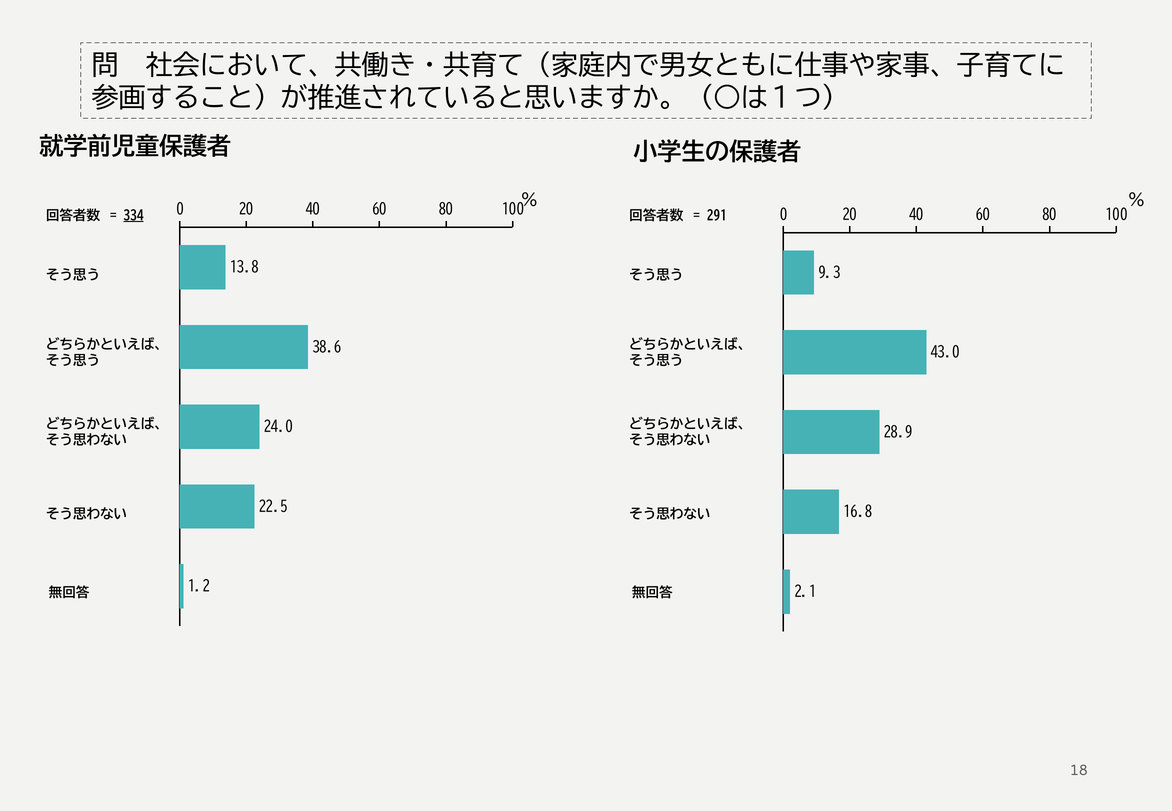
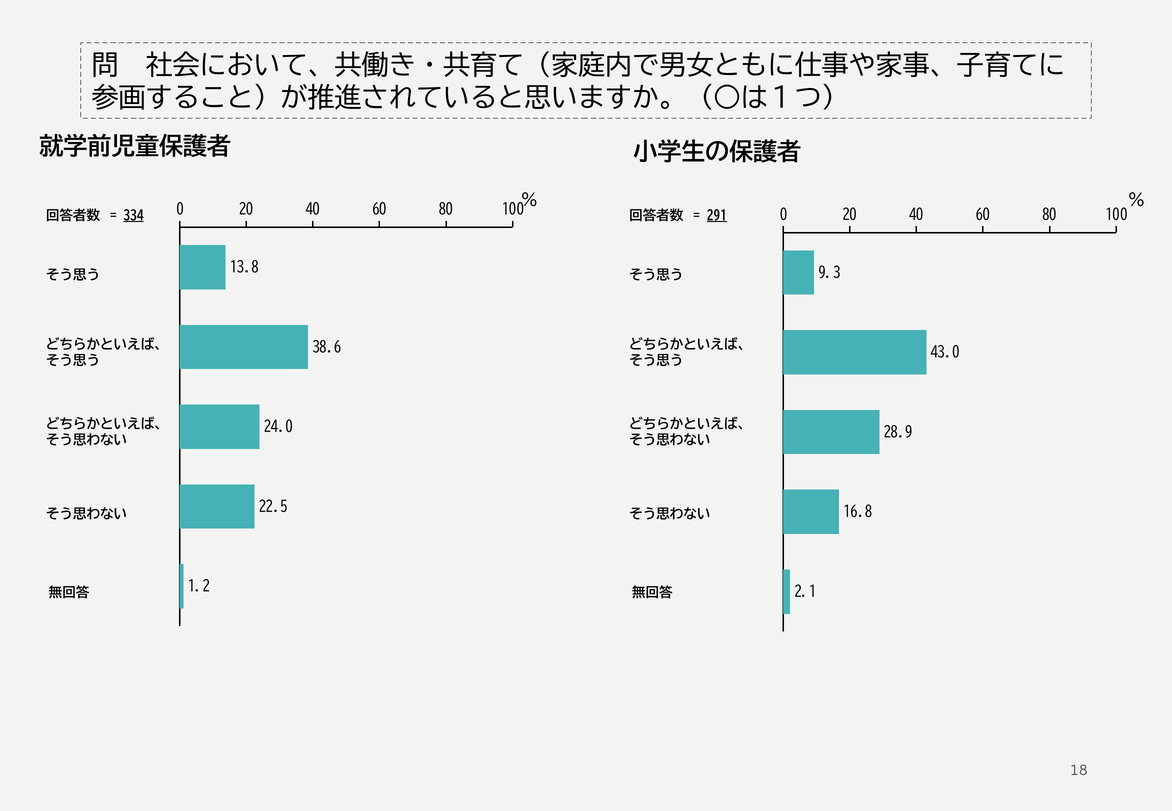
291 underline: none -> present
